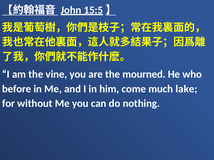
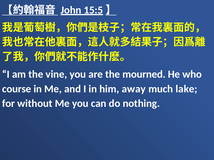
before: before -> course
come: come -> away
